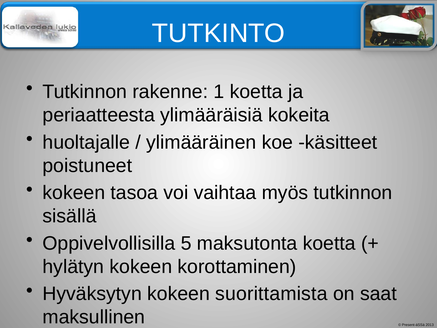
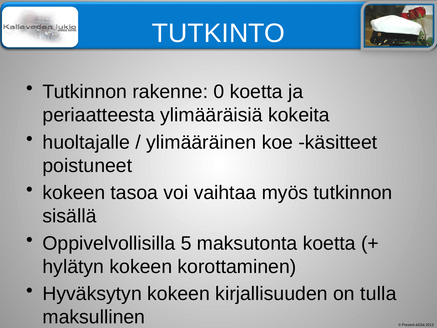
1: 1 -> 0
suorittamista: suorittamista -> kirjallisuuden
saat: saat -> tulla
